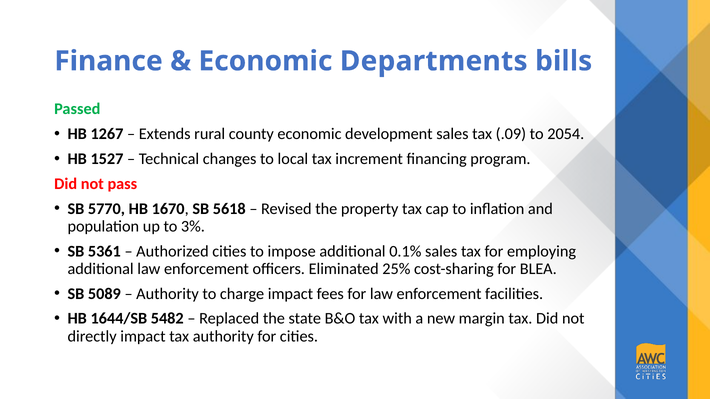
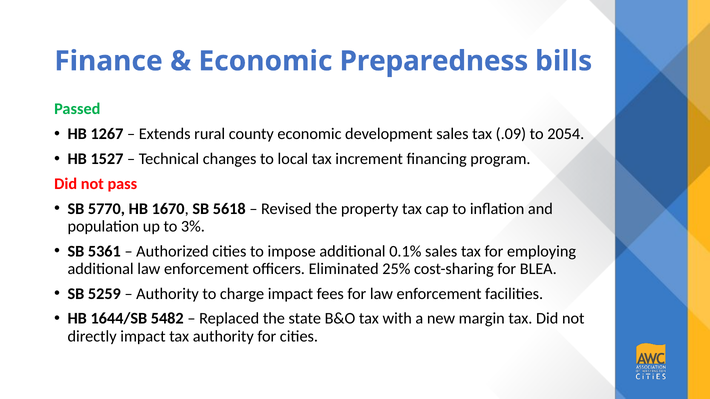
Departments: Departments -> Preparedness
5089: 5089 -> 5259
